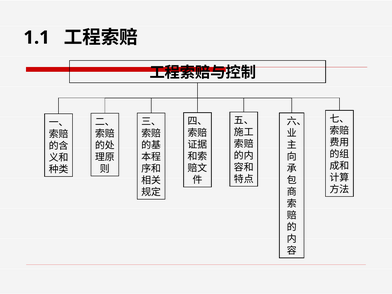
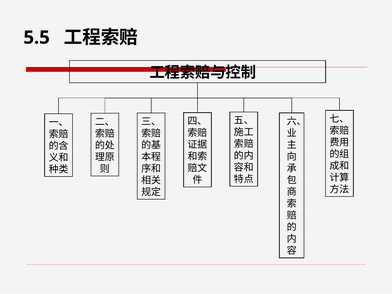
1.1: 1.1 -> 5.5
